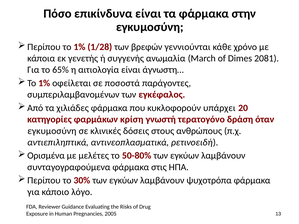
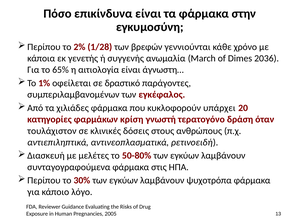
Περίπου το 1%: 1% -> 2%
2081: 2081 -> 2036
ποσοστά: ποσοστά -> δραστικό
εγκυμοσύνη at (52, 131): εγκυμοσύνη -> τουλάχιστον
Ορισμένα: Ορισμένα -> Διασκευή
